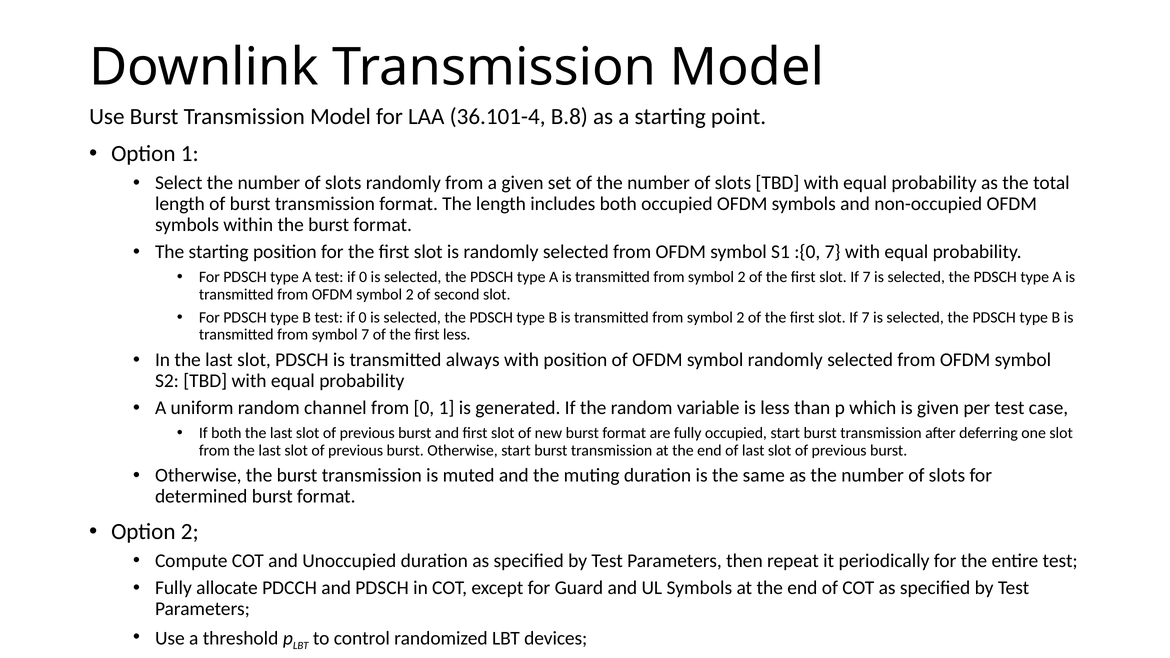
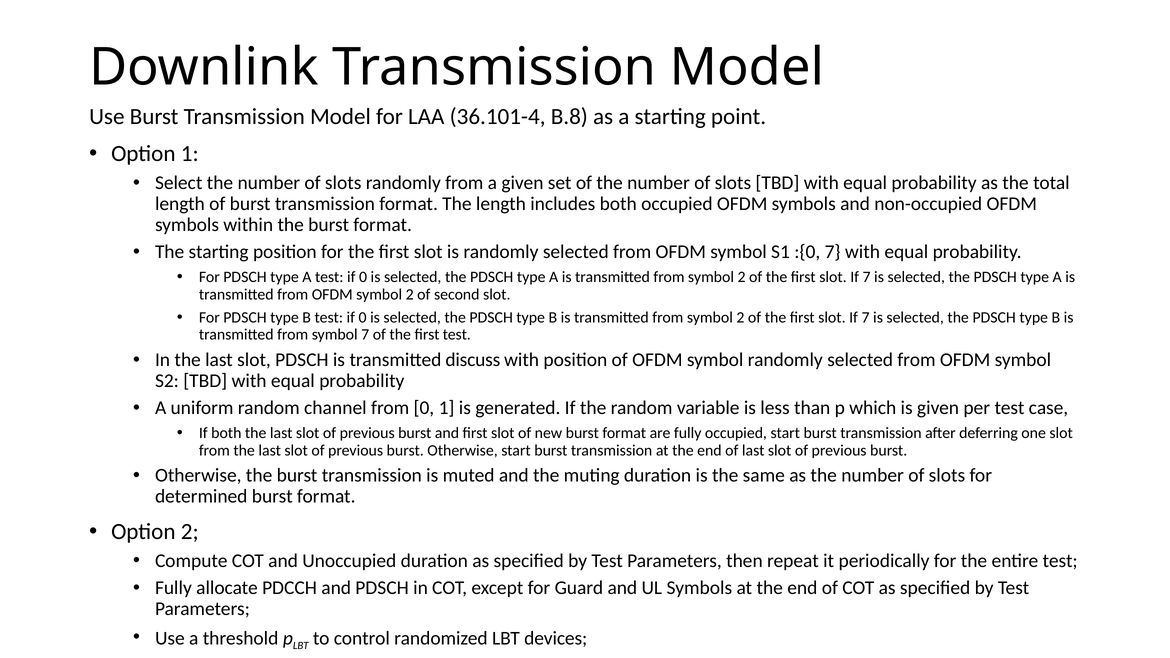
first less: less -> test
always: always -> discuss
